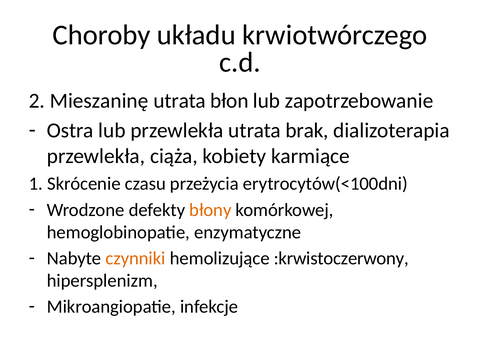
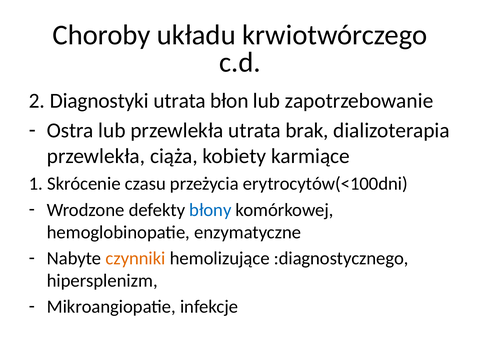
Mieszaninę: Mieszaninę -> Diagnostyki
błony colour: orange -> blue
:krwistoczerwony: :krwistoczerwony -> :diagnostycznego
